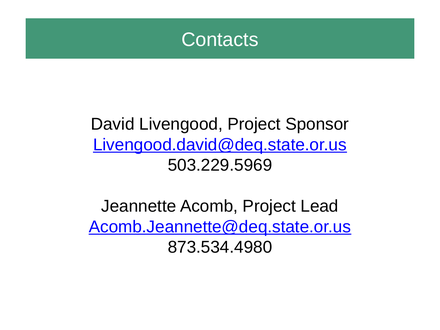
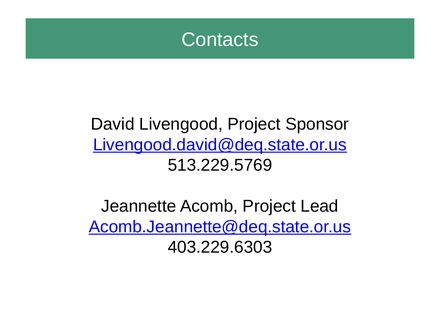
503.229.5969: 503.229.5969 -> 513.229.5769
873.534.4980: 873.534.4980 -> 403.229.6303
